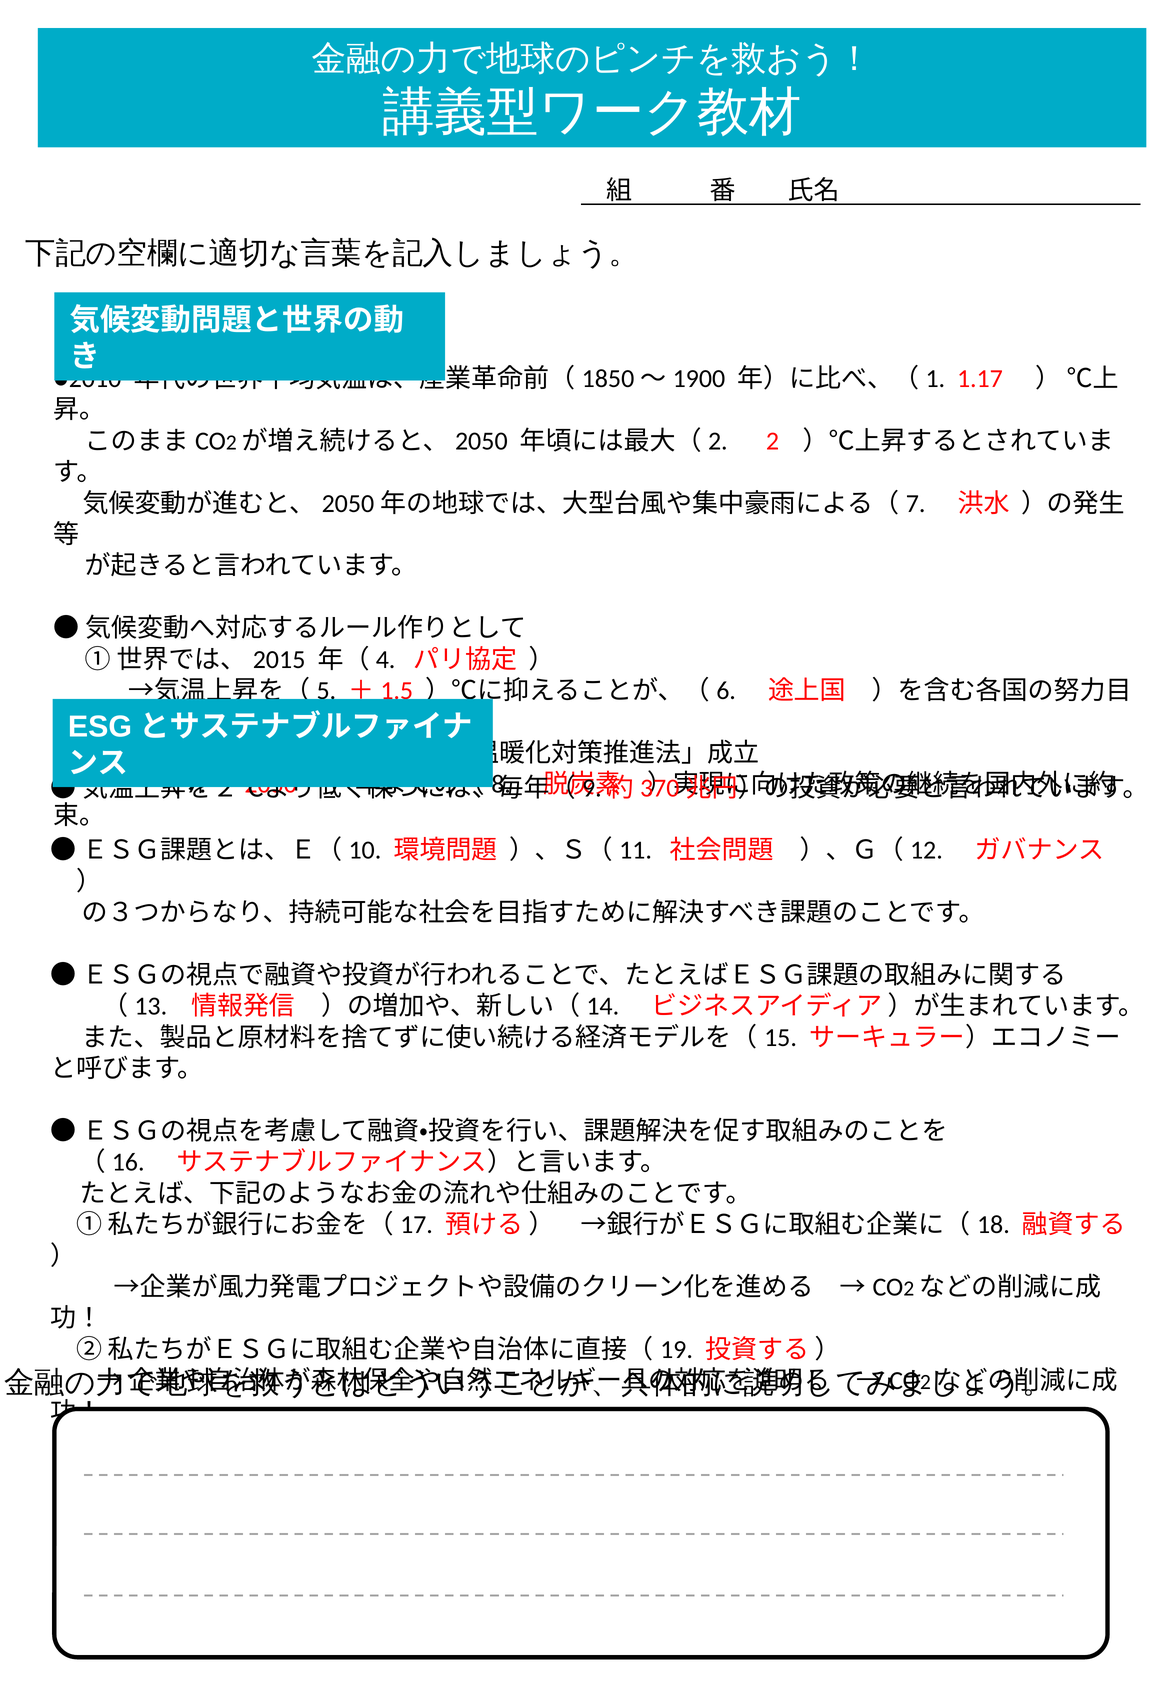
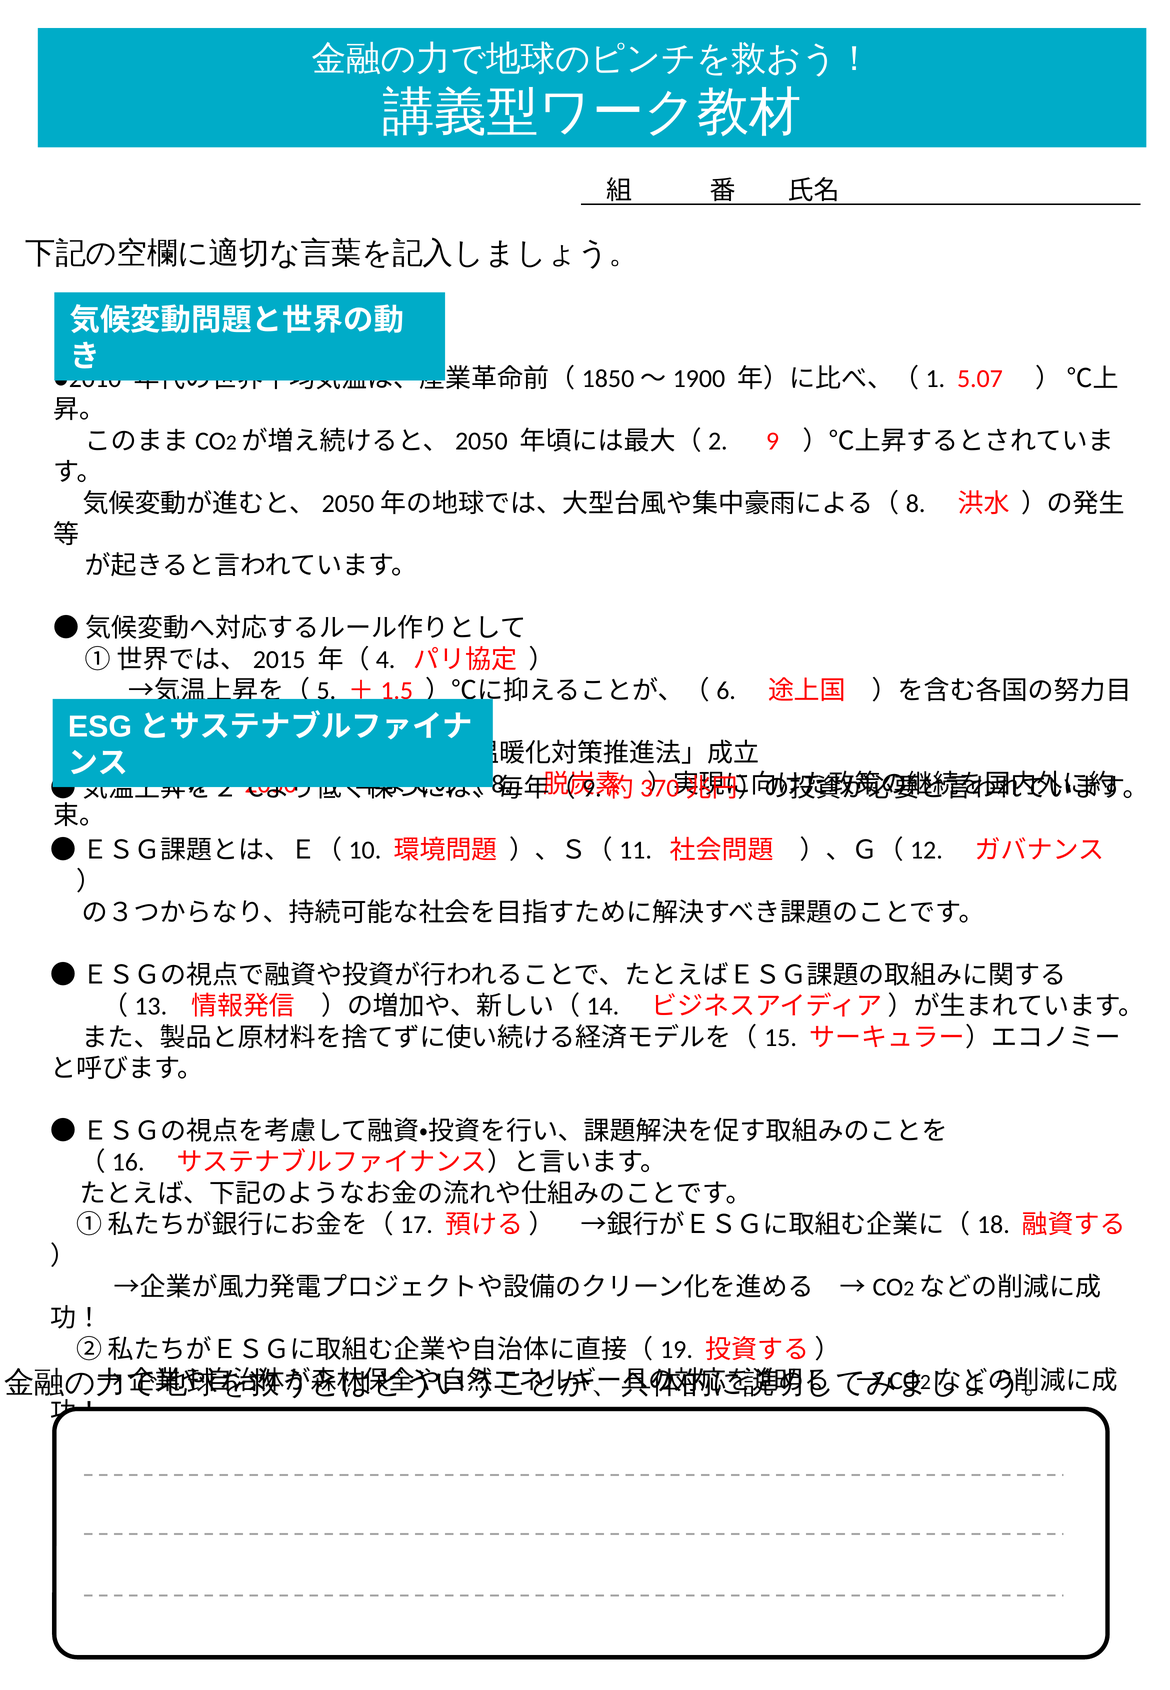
1.17: 1.17 -> 5.07
2: 2 -> 9
7: 7 -> 8
